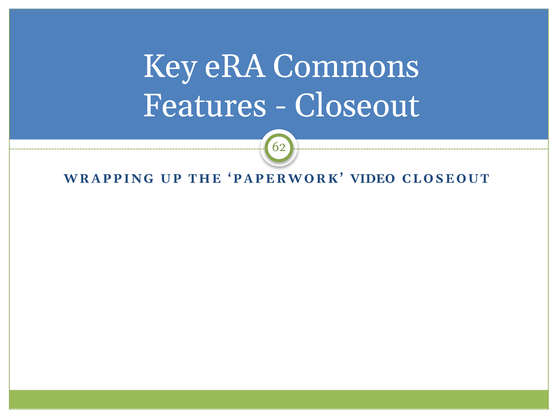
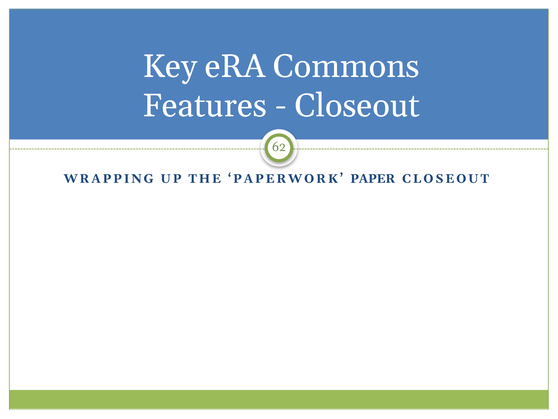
VIDEO: VIDEO -> PAPER
